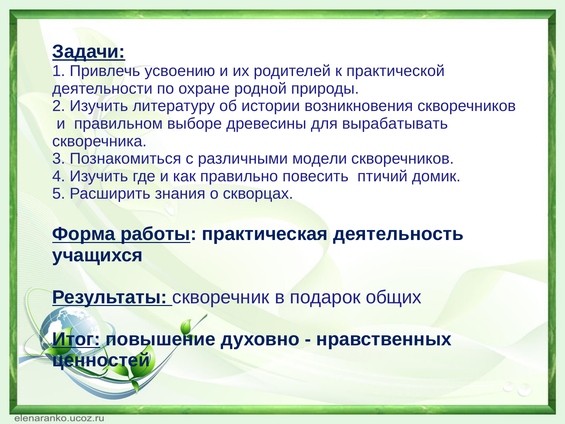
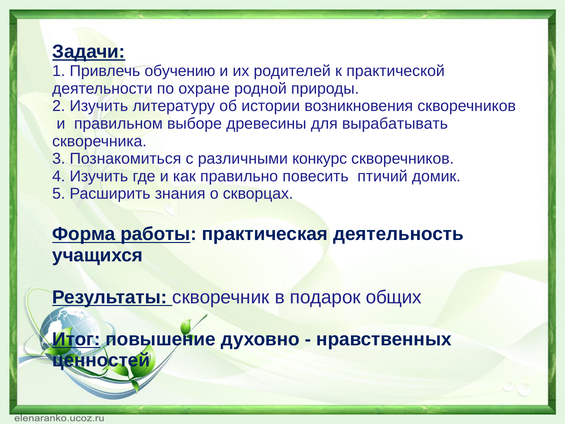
усвоению: усвоению -> обучению
модели: модели -> конкурс
